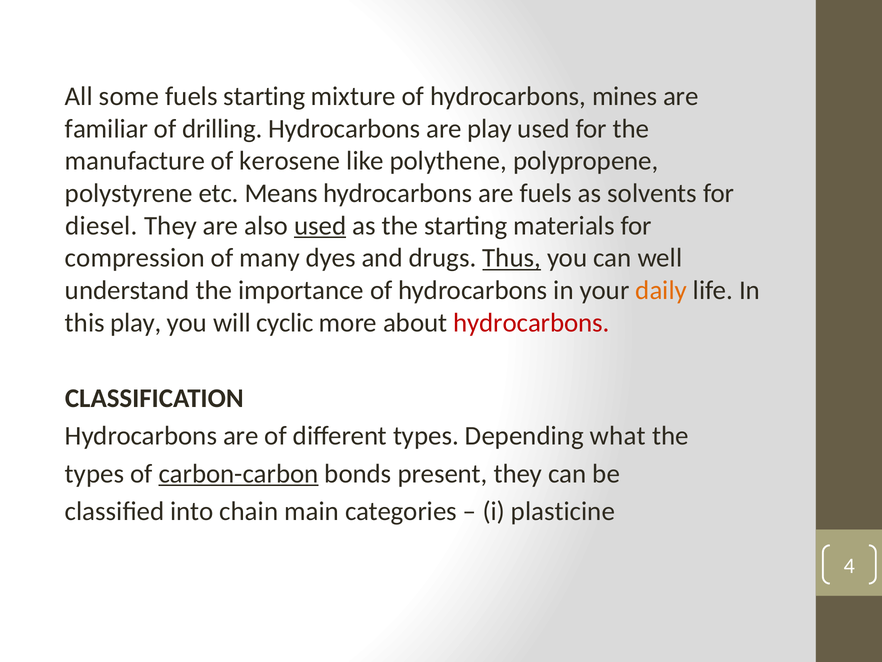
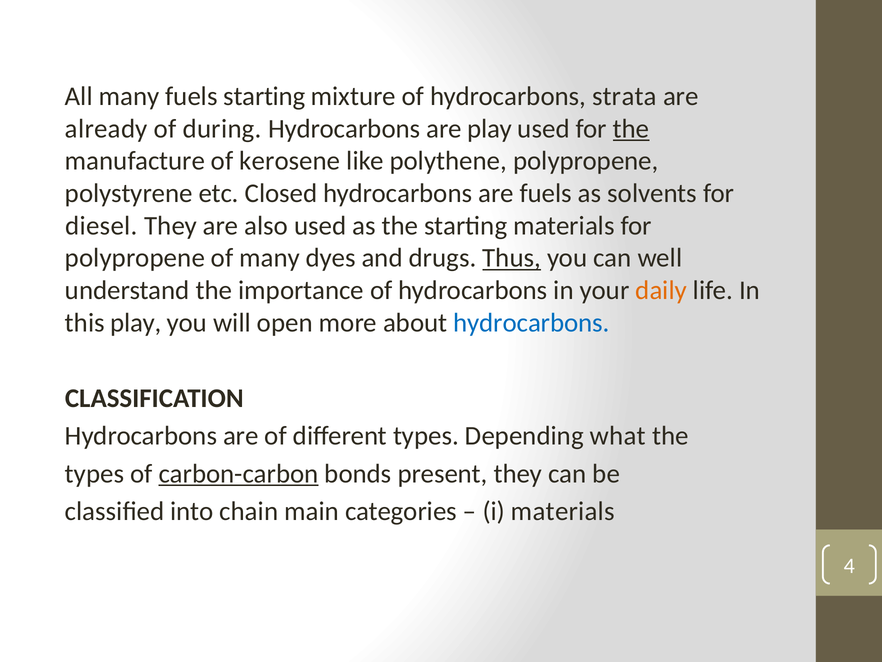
All some: some -> many
mines: mines -> strata
familiar: familiar -> already
drilling: drilling -> during
the at (631, 129) underline: none -> present
Means: Means -> Closed
used at (320, 226) underline: present -> none
compression at (135, 258): compression -> polypropene
cyclic: cyclic -> open
hydrocarbons at (531, 323) colour: red -> blue
i plasticine: plasticine -> materials
